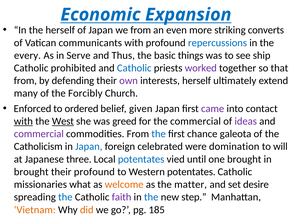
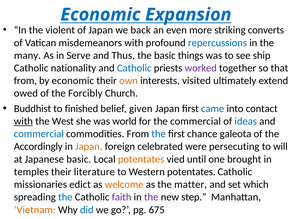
the herself: herself -> violent
from at (141, 30): from -> back
communicants: communicants -> misdemeanors
every: every -> many
prohibited: prohibited -> nationality
by defending: defending -> economic
own colour: purple -> orange
interests herself: herself -> visited
many: many -> owed
Enforced: Enforced -> Buddhist
ordered: ordered -> finished
came colour: purple -> blue
West underline: present -> none
greed: greed -> world
ideas colour: purple -> blue
commercial at (39, 134) colour: purple -> blue
Catholicism: Catholicism -> Accordingly
Japan at (89, 146) colour: blue -> orange
domination: domination -> persecuting
Japanese three: three -> basic
potentates at (141, 159) colour: blue -> orange
brought at (31, 172): brought -> temples
their profound: profound -> literature
what: what -> edict
desire: desire -> which
the at (151, 197) colour: blue -> purple
did colour: orange -> blue
185: 185 -> 675
